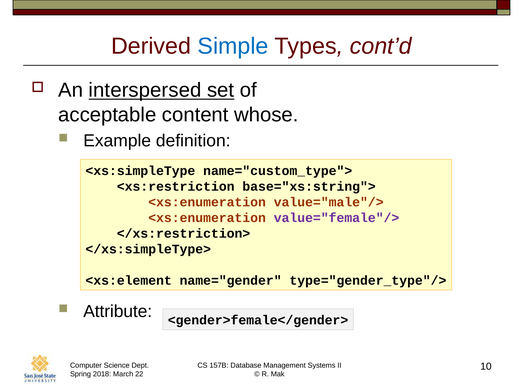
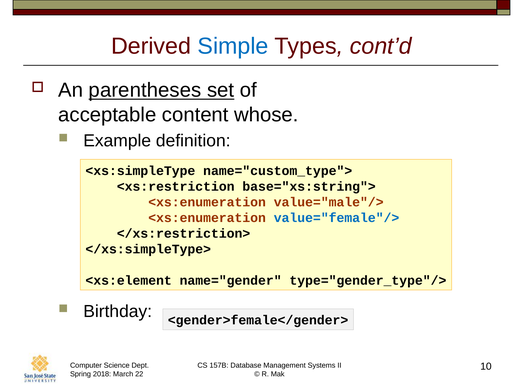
interspersed: interspersed -> parentheses
value="female"/> colour: purple -> blue
Attribute: Attribute -> Birthday
